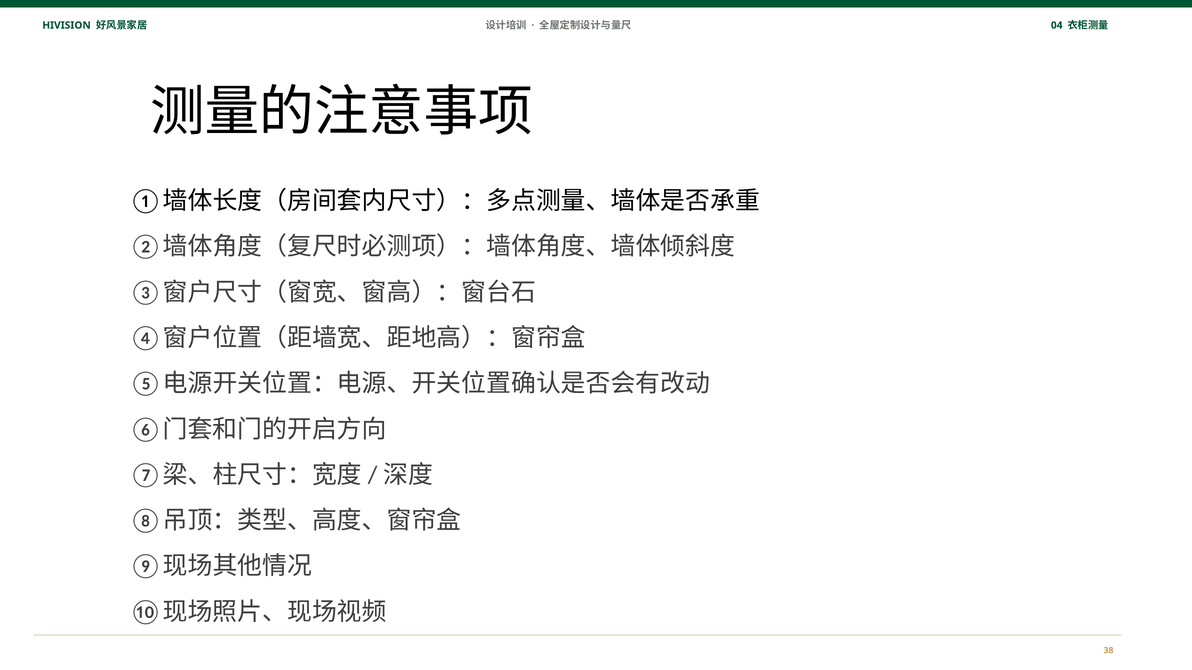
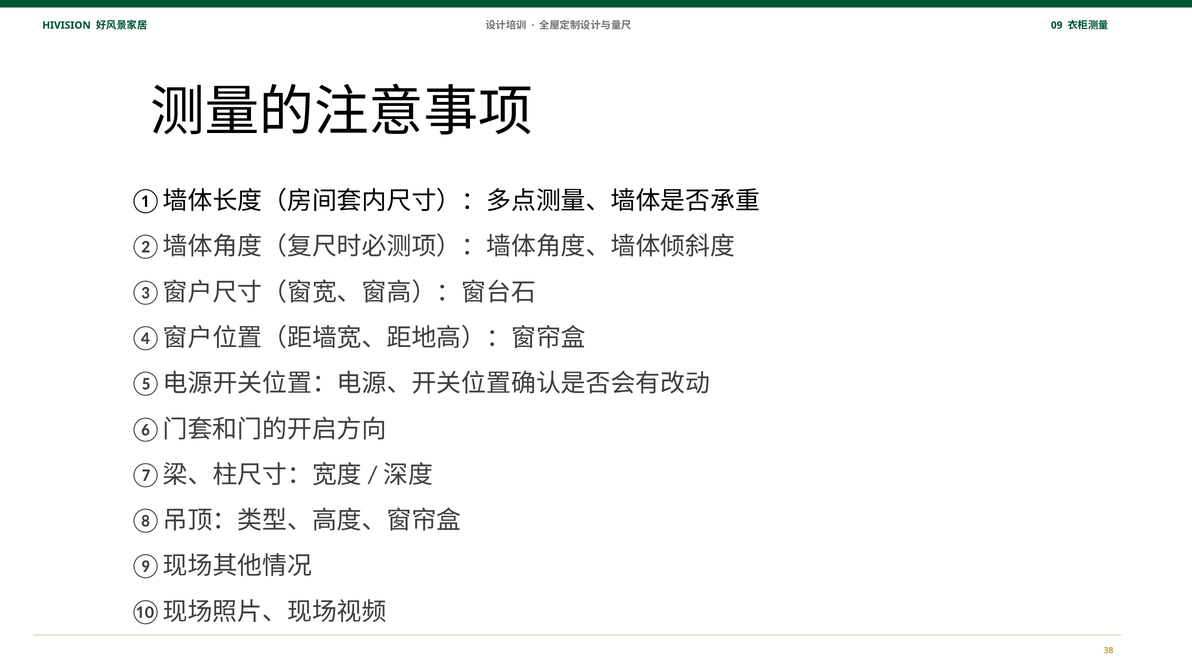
04: 04 -> 09
